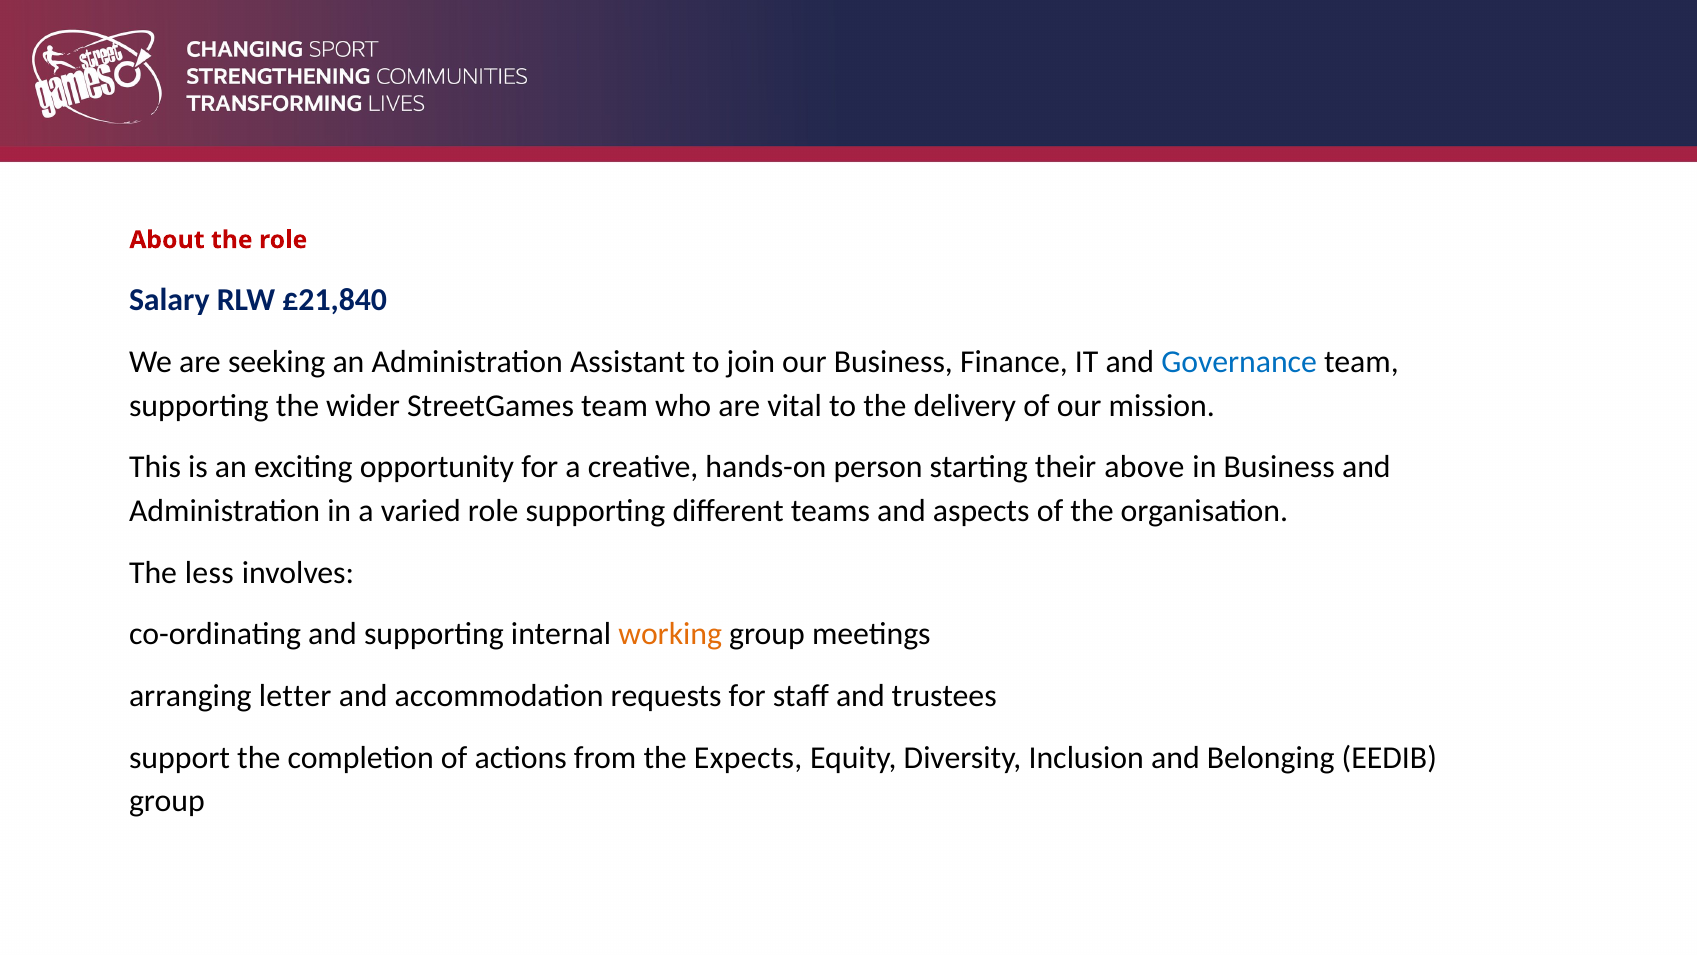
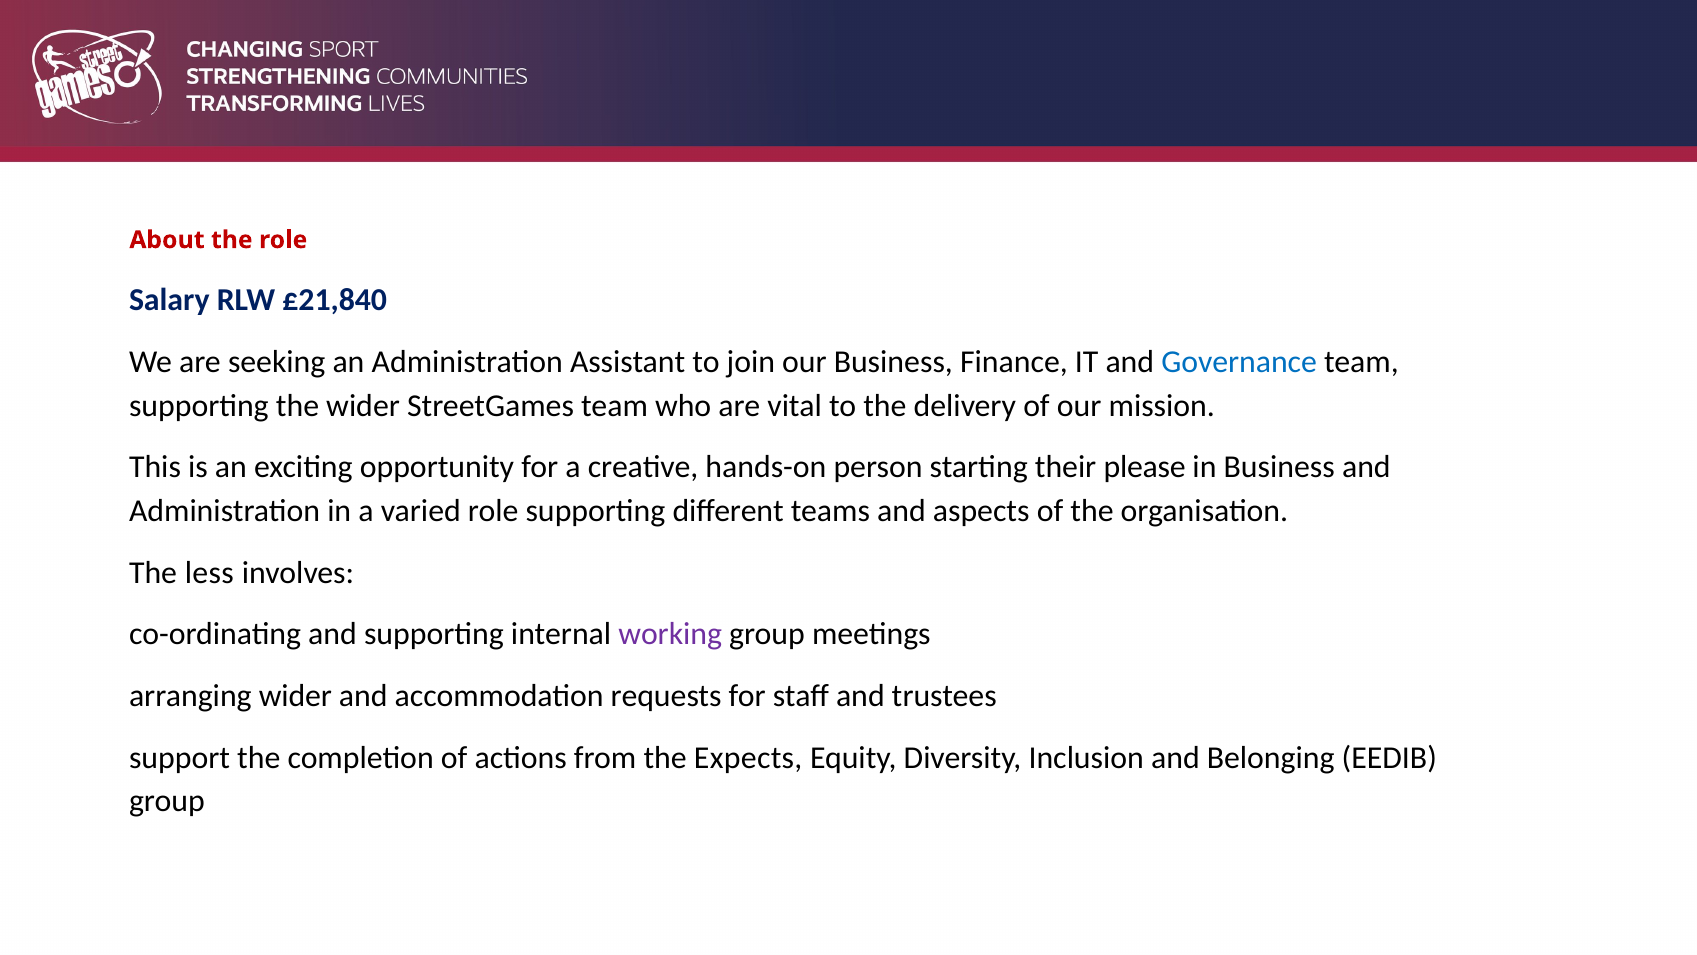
above: above -> please
working colour: orange -> purple
arranging letter: letter -> wider
